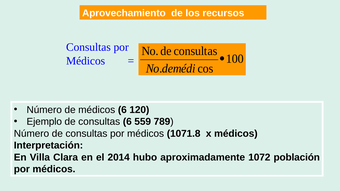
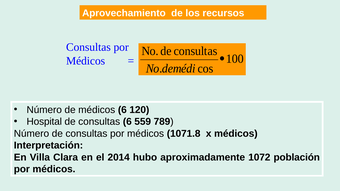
Ejemplo: Ejemplo -> Hospital
